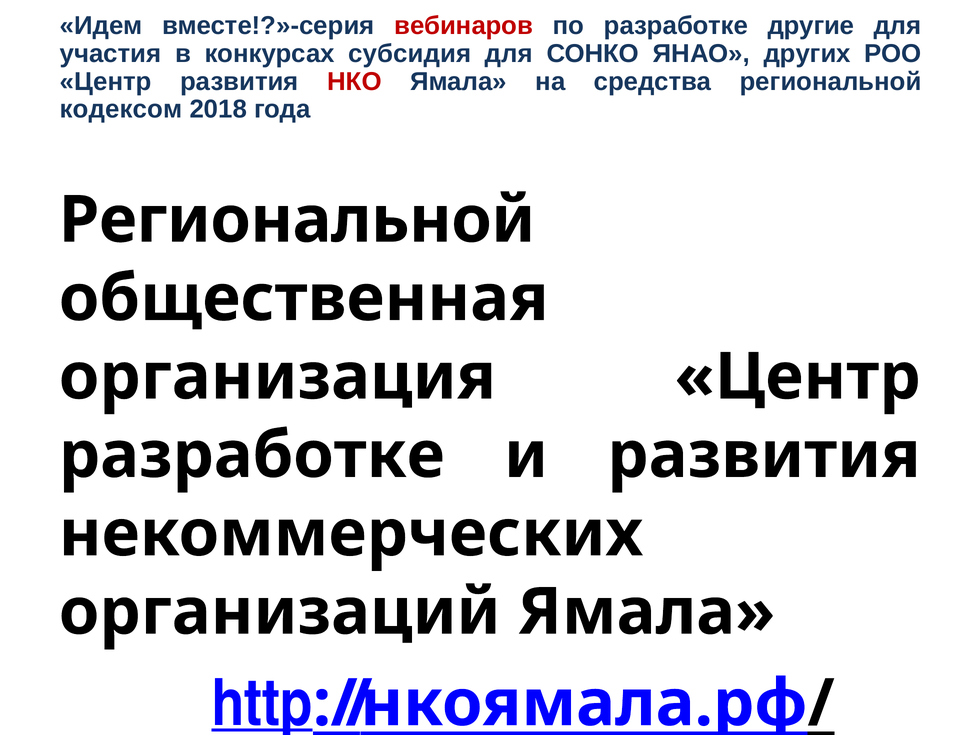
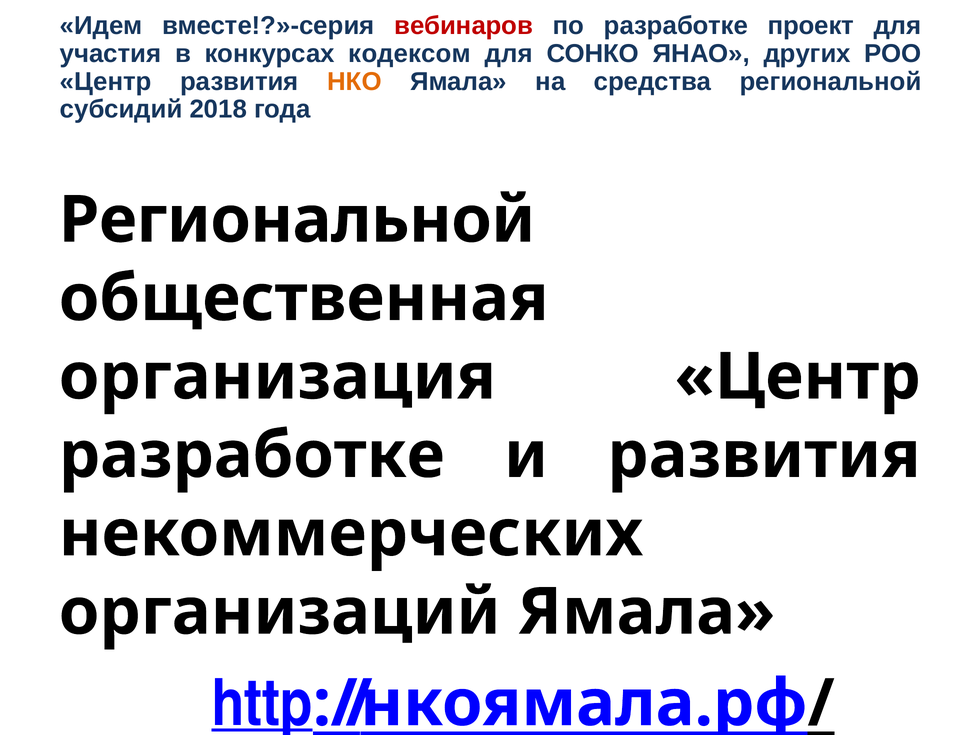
другие: другие -> проект
субсидия: субсидия -> кодексом
НКО colour: red -> orange
кодексом: кодексом -> субсидий
